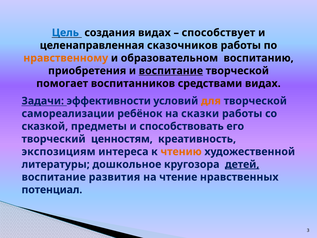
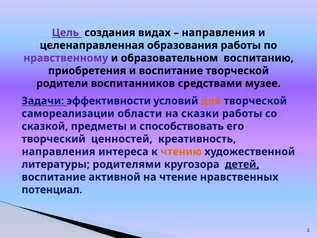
Цель colour: blue -> purple
способствует at (218, 33): способствует -> направления
сказочников: сказочников -> образования
нравственному colour: orange -> purple
воспитание at (171, 71) underline: present -> none
помогает: помогает -> родители
средствами видах: видах -> музее
ребёнок: ребёнок -> области
ценностям: ценностям -> ценностей
экспозициям at (59, 152): экспозициям -> направления
дошкольное: дошкольное -> родителями
развития: развития -> активной
